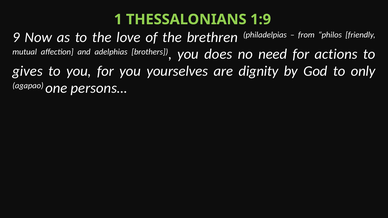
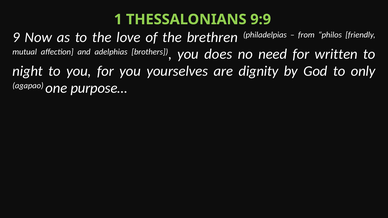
1:9: 1:9 -> 9:9
actions: actions -> written
gives: gives -> night
persons…: persons… -> purpose…
